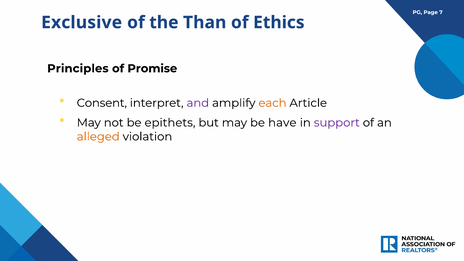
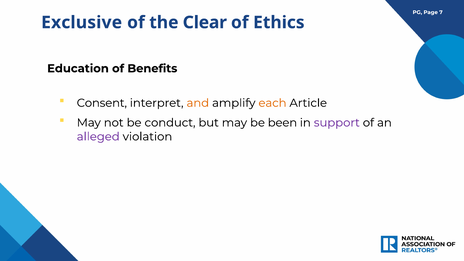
Than: Than -> Clear
Principles: Principles -> Education
Promise: Promise -> Benefits
and colour: purple -> orange
epithets: epithets -> conduct
have: have -> been
alleged colour: orange -> purple
